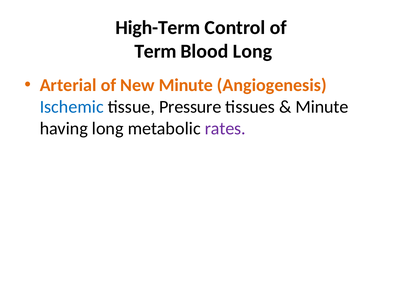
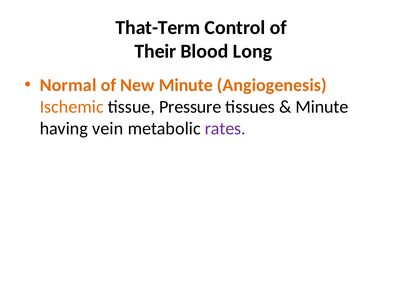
High-Term: High-Term -> That-Term
Term: Term -> Their
Arterial: Arterial -> Normal
Ischemic colour: blue -> orange
having long: long -> vein
